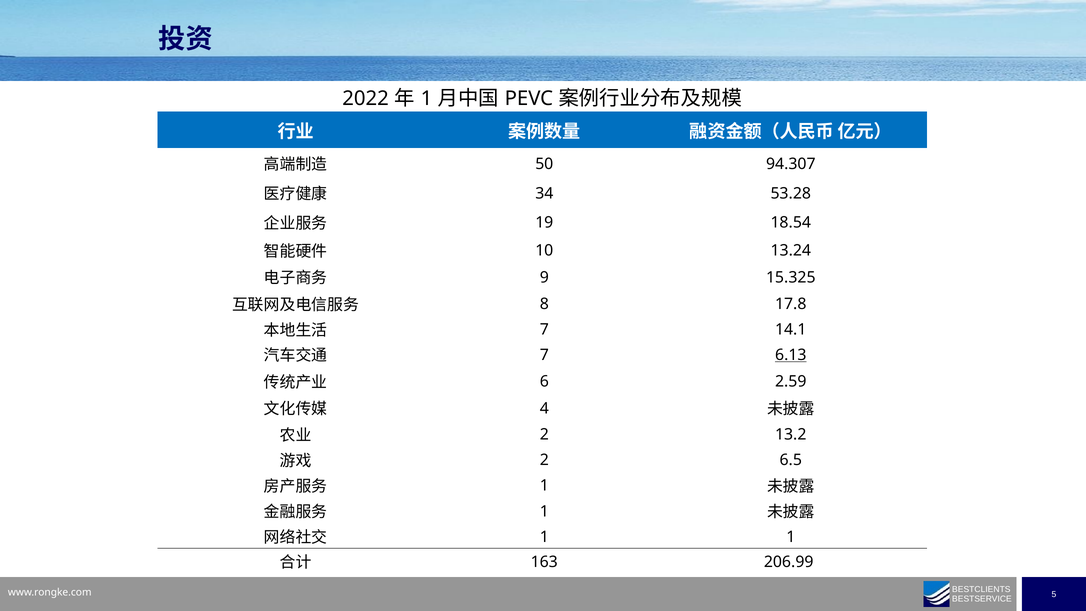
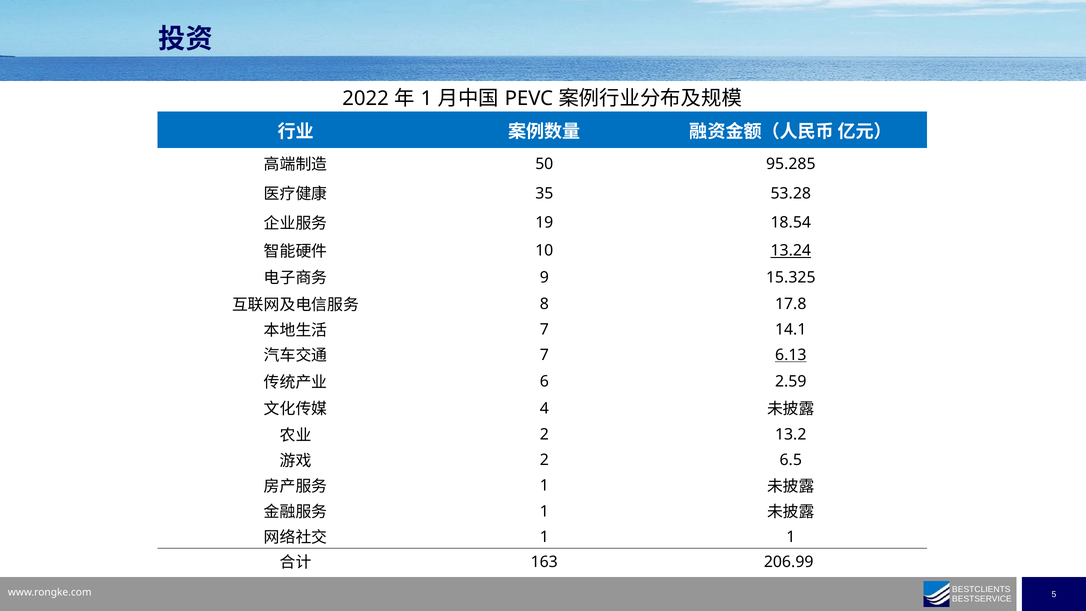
94.307: 94.307 -> 95.285
34: 34 -> 35
13.24 underline: none -> present
